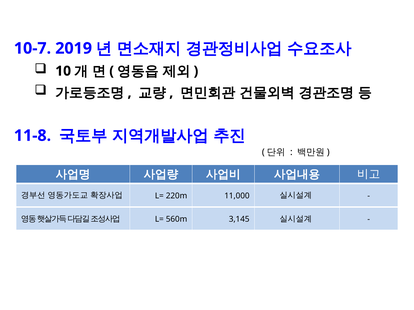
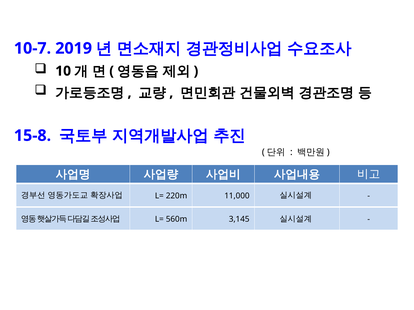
11-8: 11-8 -> 15-8
